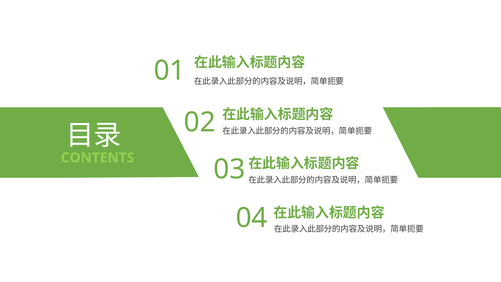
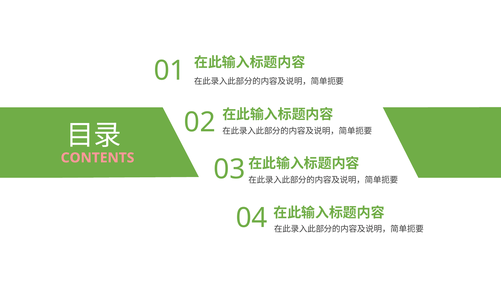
CONTENTS colour: light green -> pink
